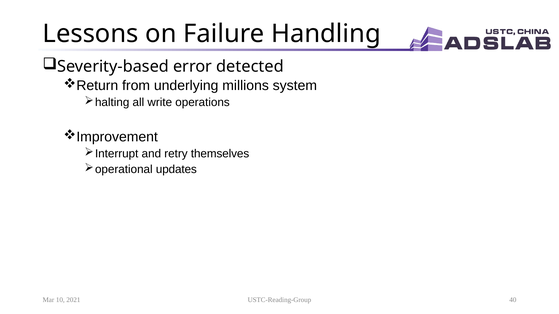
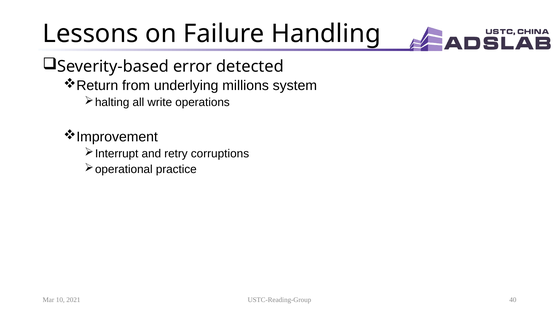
themselves: themselves -> corruptions
updates: updates -> practice
